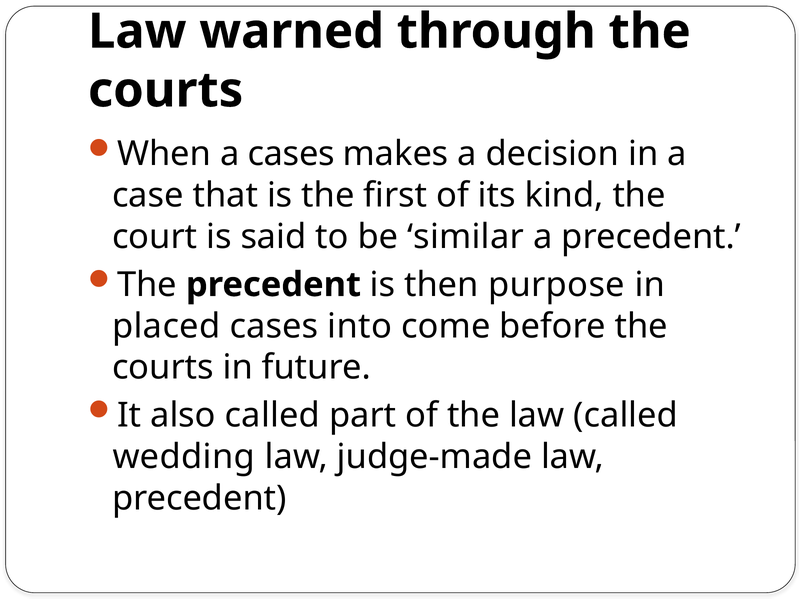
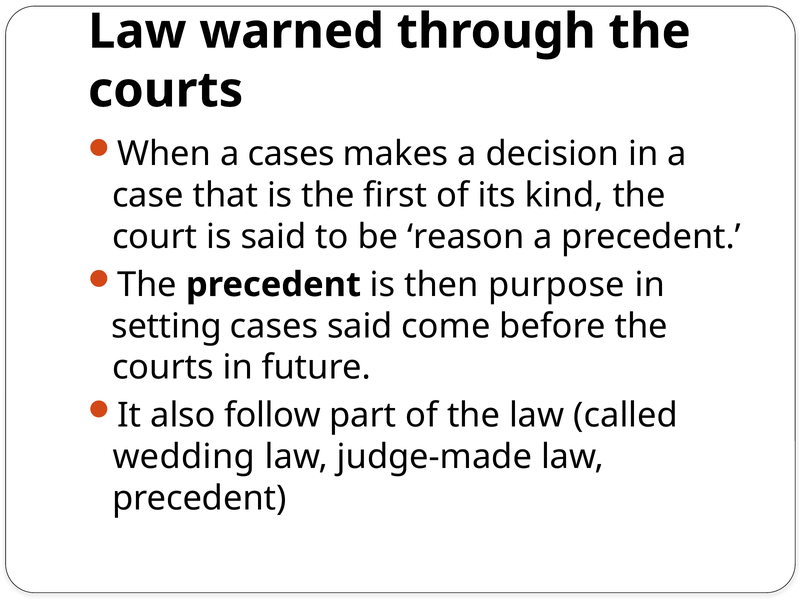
similar: similar -> reason
placed: placed -> setting
cases into: into -> said
also called: called -> follow
